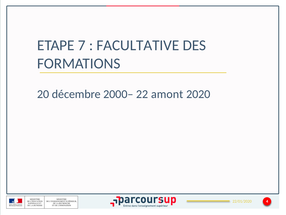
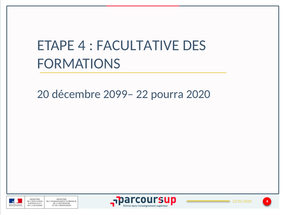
ETAPE 7: 7 -> 4
2000–: 2000– -> 2099–
amont: amont -> pourra
